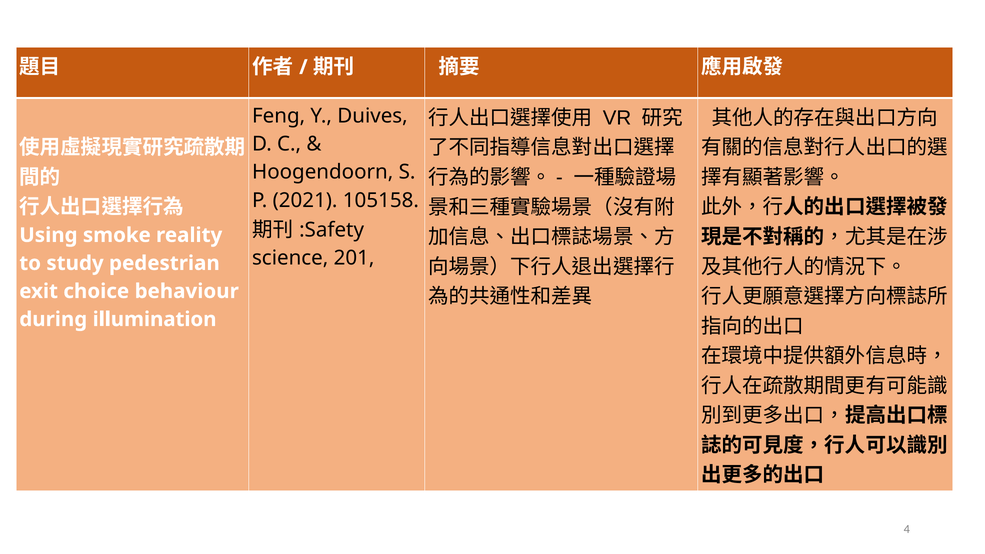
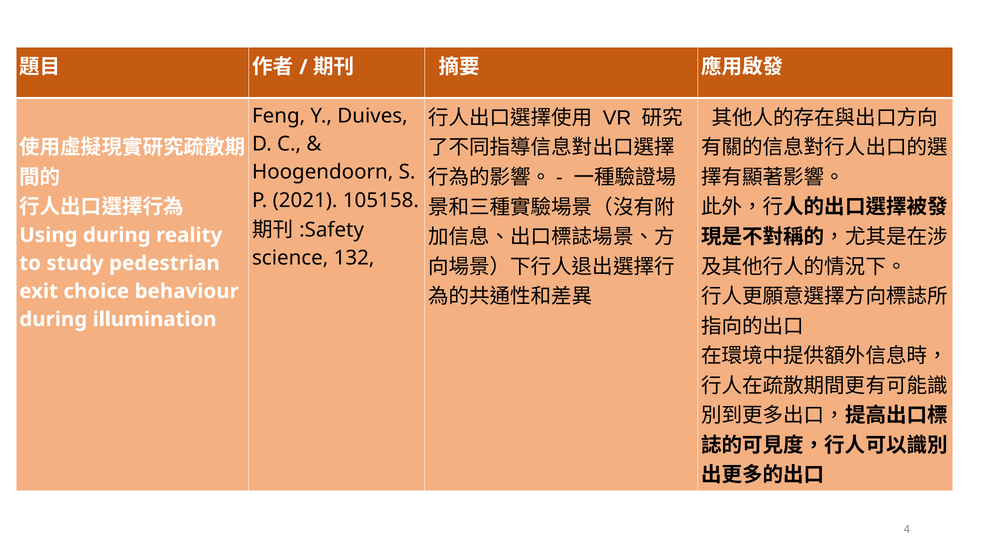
Using smoke: smoke -> during
201: 201 -> 132
